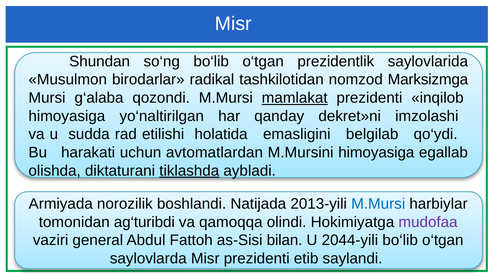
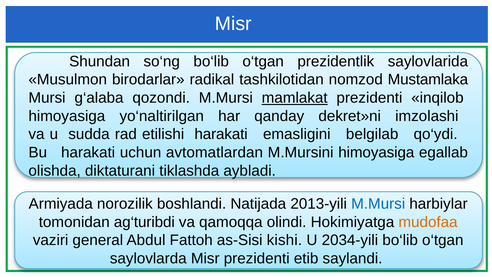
Marksizmga: Marksizmga -> Mustamlaka
etilishi holatida: holatida -> harakati
tiklashda underline: present -> none
mudofaa colour: purple -> orange
bilan: bilan -> kishi
2044-yili: 2044-yili -> 2034-yili
